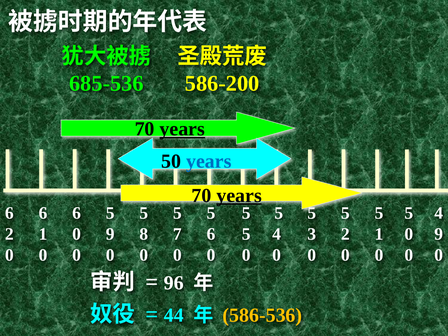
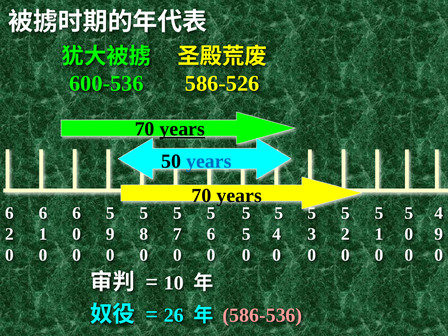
685-536: 685-536 -> 600-536
586-200: 586-200 -> 586-526
years at (239, 196) underline: present -> none
96: 96 -> 10
44: 44 -> 26
586-536 colour: yellow -> pink
